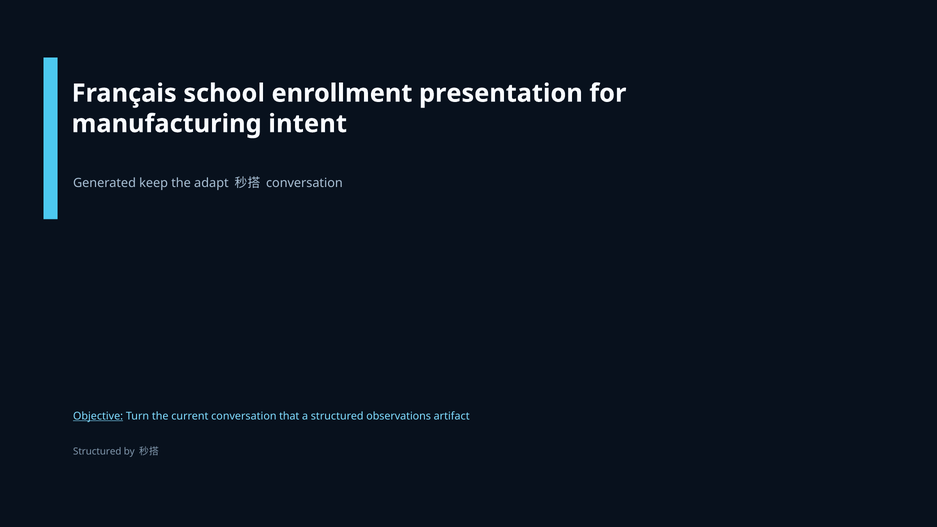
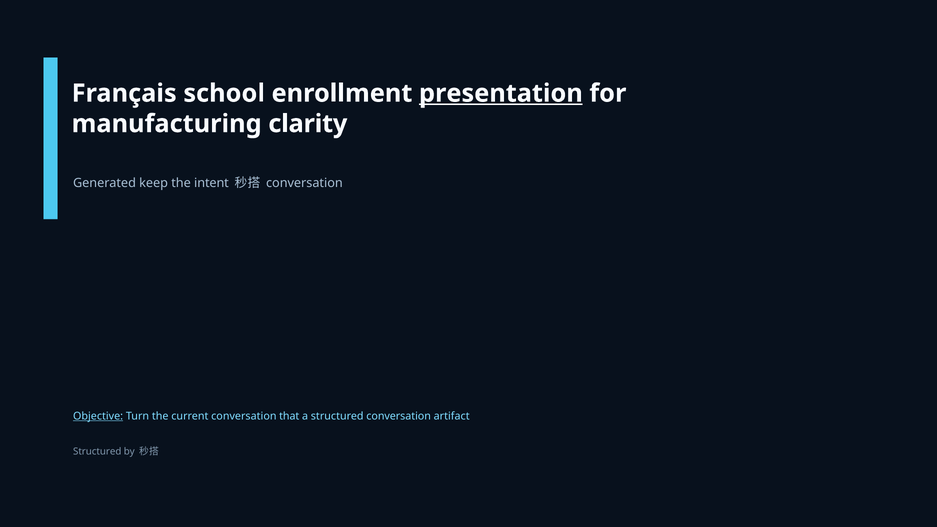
presentation underline: none -> present
intent: intent -> clarity
adapt: adapt -> intent
structured observations: observations -> conversation
